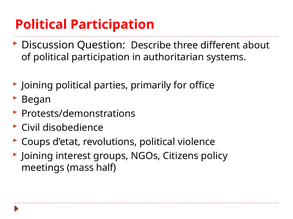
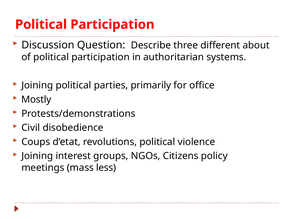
Began: Began -> Mostly
half: half -> less
